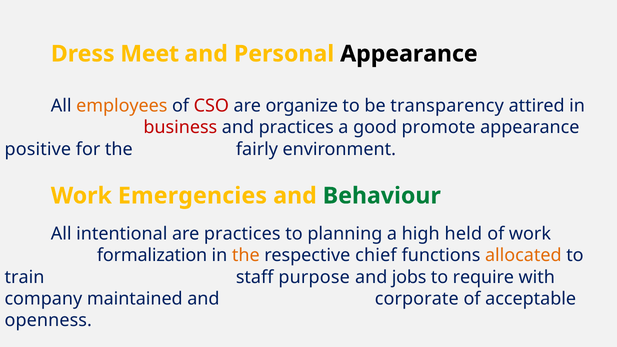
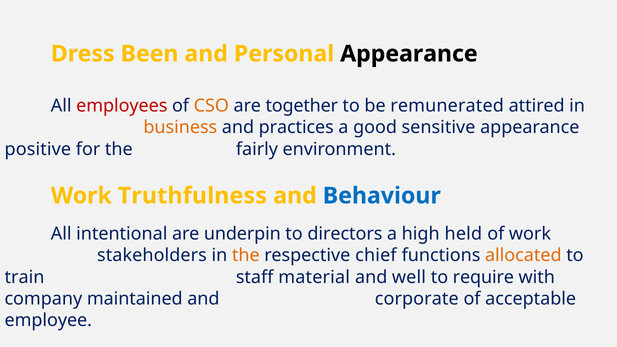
Meet: Meet -> Been
employees colour: orange -> red
CSO colour: red -> orange
organize: organize -> together
transparency: transparency -> remunerated
business colour: red -> orange
promote: promote -> sensitive
Emergencies: Emergencies -> Truthfulness
Behaviour colour: green -> blue
are practices: practices -> underpin
planning: planning -> directors
formalization: formalization -> stakeholders
purpose: purpose -> material
jobs: jobs -> well
openness: openness -> employee
